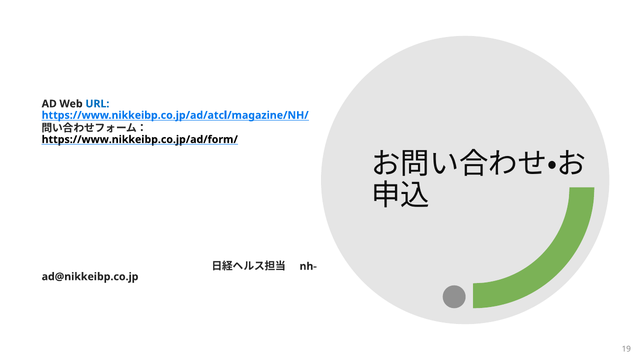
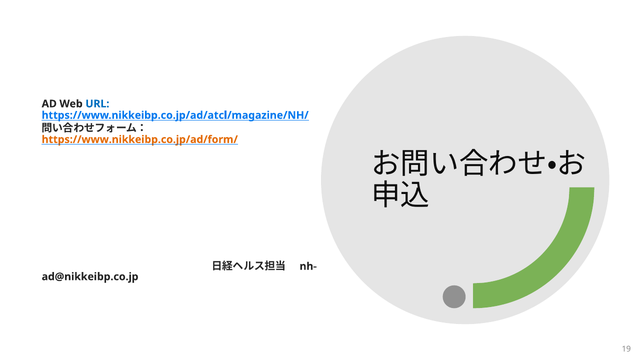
https://www.nikkeibp.co.jp/ad/form/ colour: black -> orange
